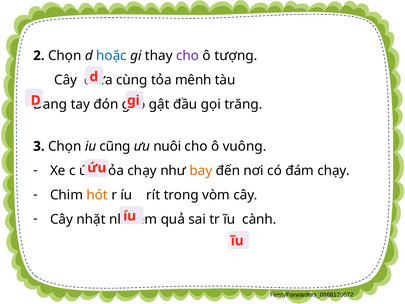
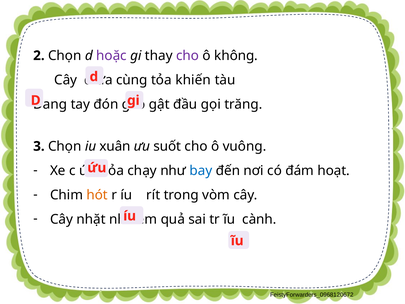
hoặc colour: blue -> purple
tượng: tượng -> không
mênh: mênh -> khiến
cũng: cũng -> xuân
nuôi: nuôi -> suốt
bay colour: orange -> blue
đám chạy: chạy -> hoạt
